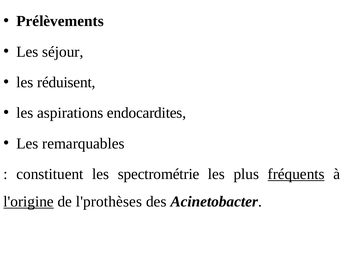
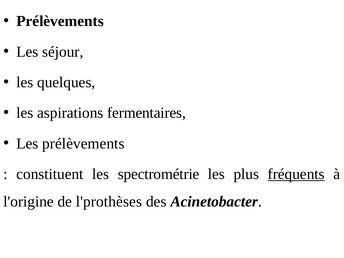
réduisent: réduisent -> quelques
endocardites: endocardites -> fermentaires
Les remarquables: remarquables -> prélèvements
l'origine underline: present -> none
